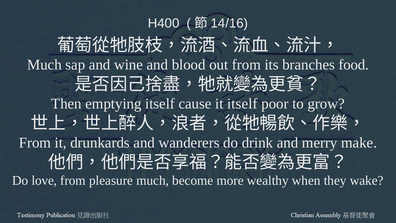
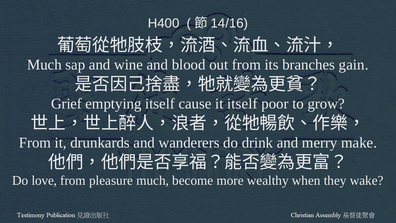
food: food -> gain
Then: Then -> Grief
